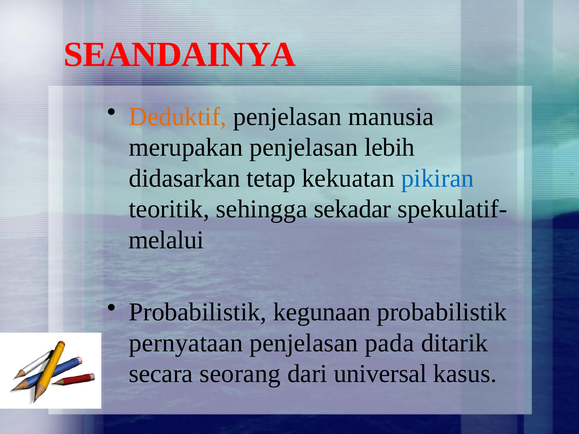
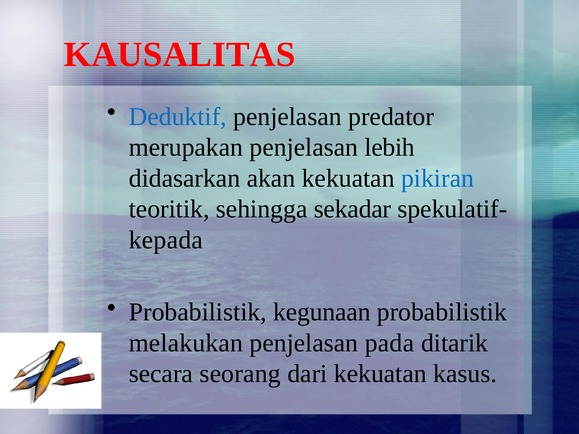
SEANDAINYA: SEANDAINYA -> KAUSALITAS
Deduktif colour: orange -> blue
manusia: manusia -> predator
tetap: tetap -> akan
melalui: melalui -> kepada
pernyataan: pernyataan -> melakukan
dari universal: universal -> kekuatan
